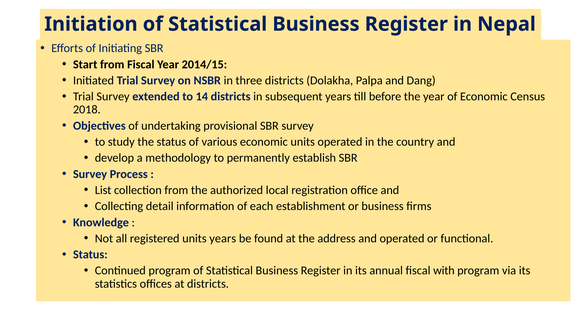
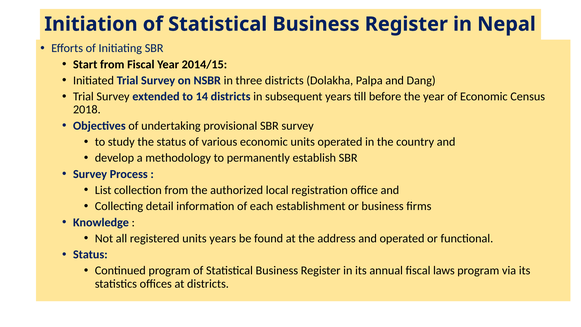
with: with -> laws
